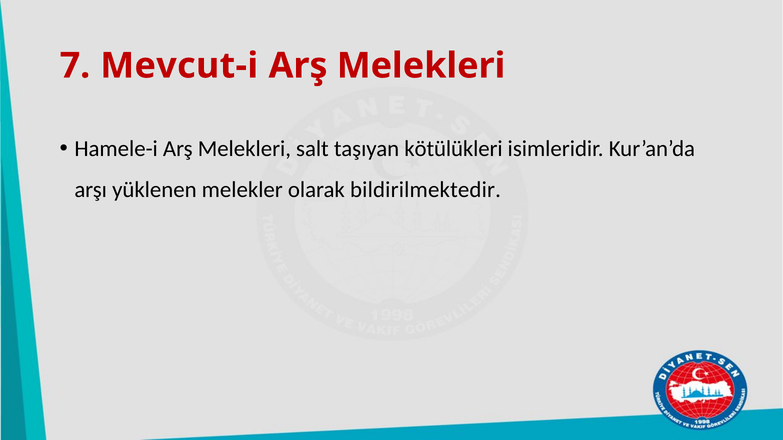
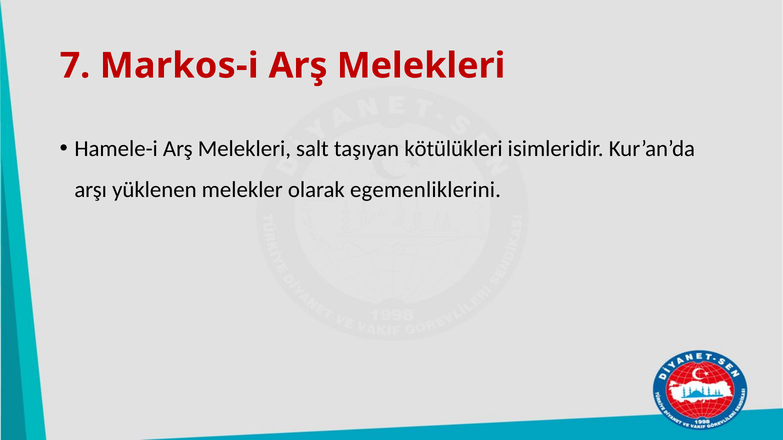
Mevcut-i: Mevcut-i -> Markos-i
bildirilmektedir: bildirilmektedir -> egemenliklerini
